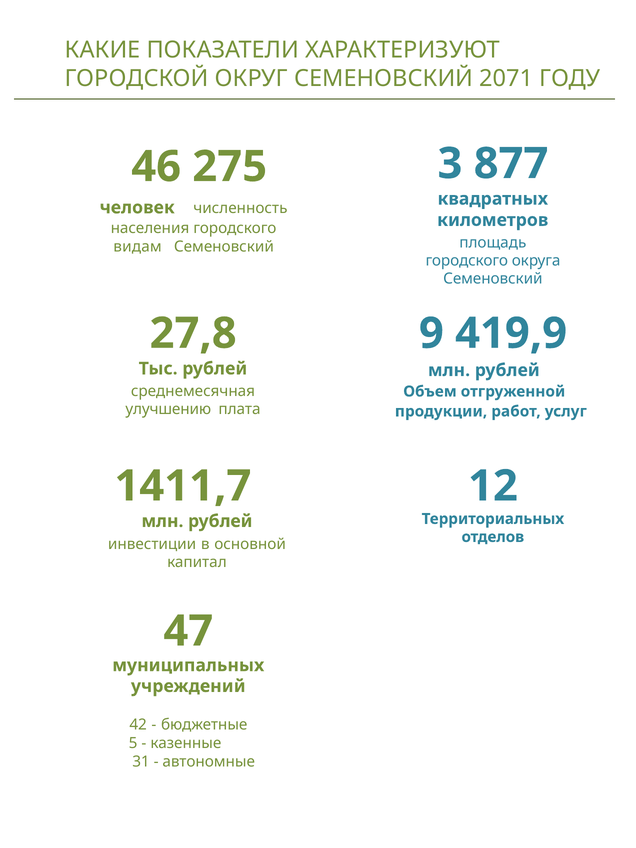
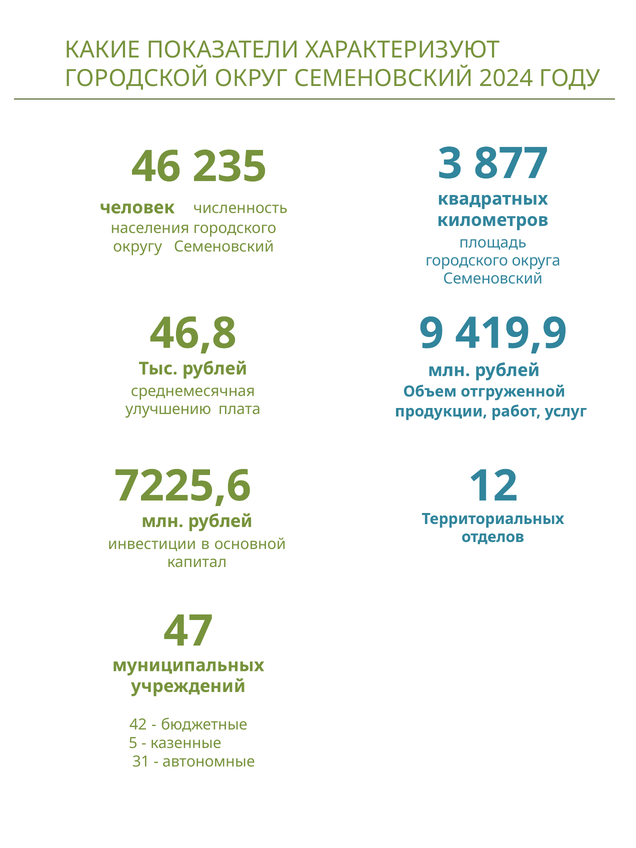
2071: 2071 -> 2024
275: 275 -> 235
видам: видам -> округу
27,8: 27,8 -> 46,8
1411,7: 1411,7 -> 7225,6
